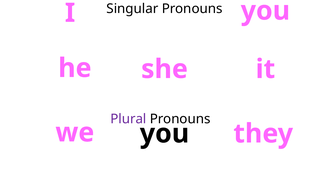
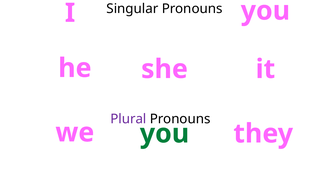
you at (164, 133) colour: black -> green
